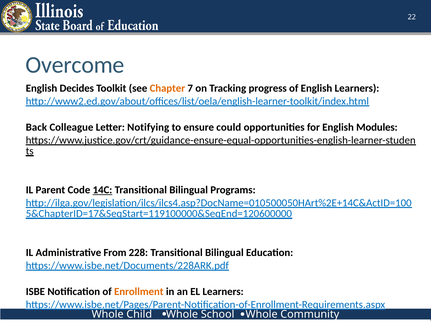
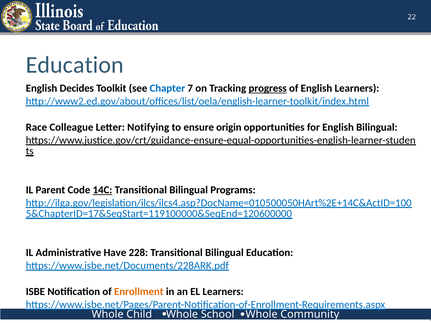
Overcome at (75, 65): Overcome -> Education
Chapter colour: orange -> blue
progress underline: none -> present
Back: Back -> Race
could: could -> origin
English Modules: Modules -> Bilingual
From: From -> Have
